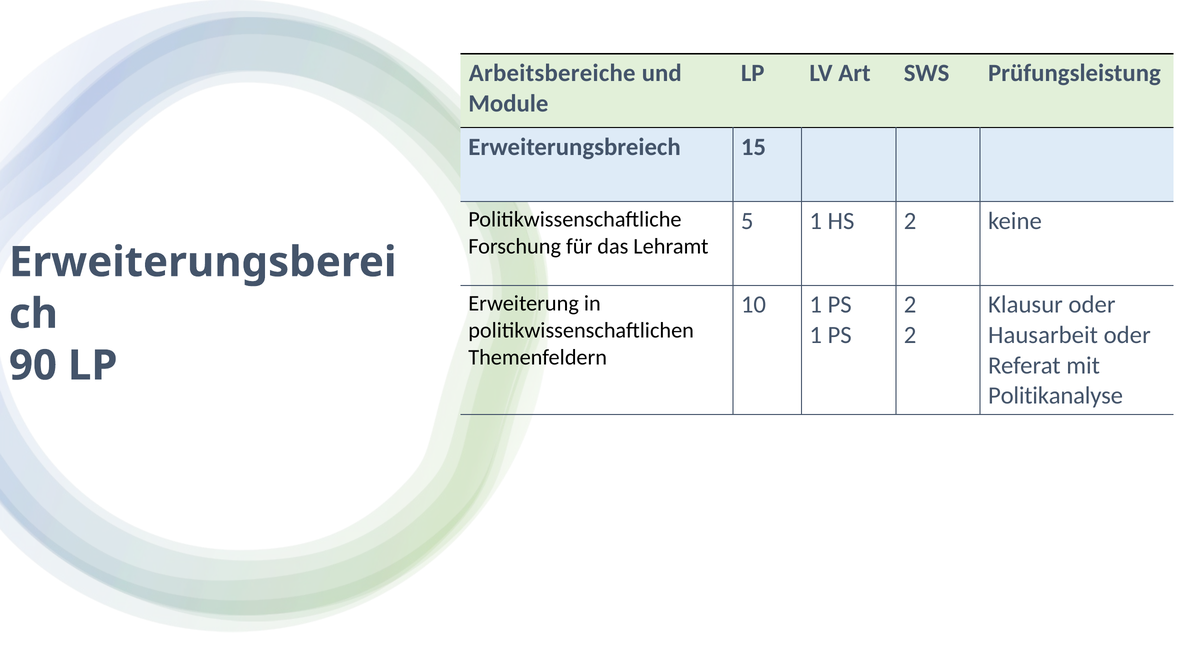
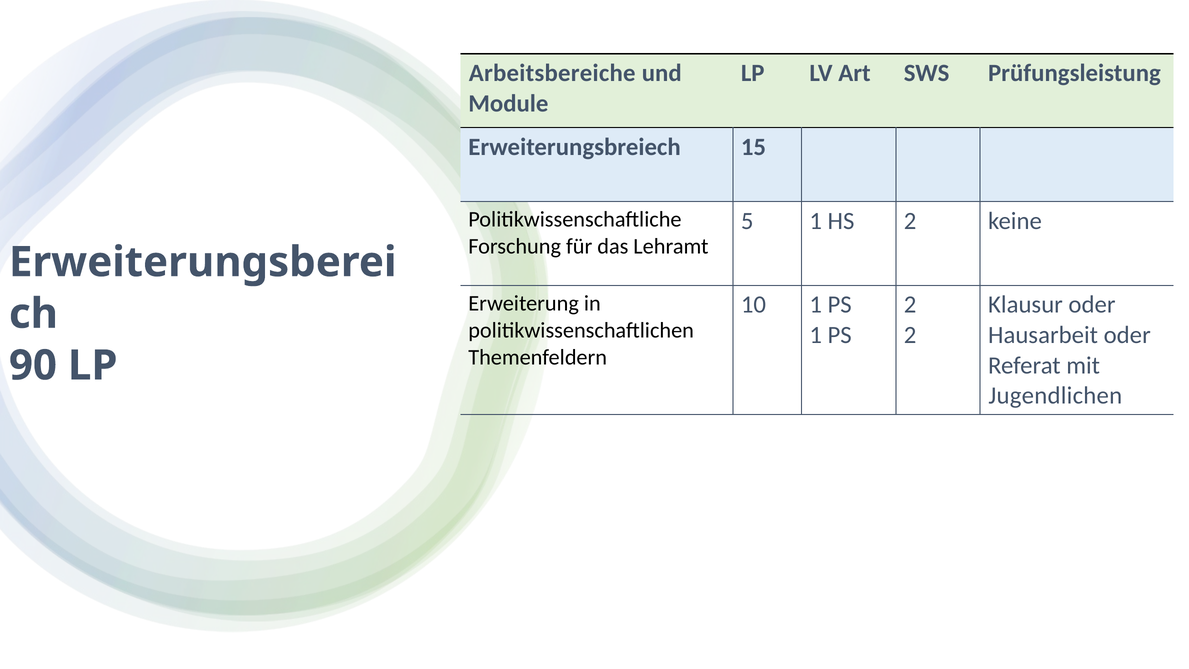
Politikanalyse: Politikanalyse -> Jugendlichen
